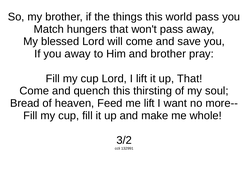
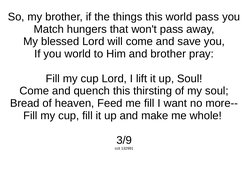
you away: away -> world
up That: That -> Soul
me lift: lift -> fill
3/2: 3/2 -> 3/9
